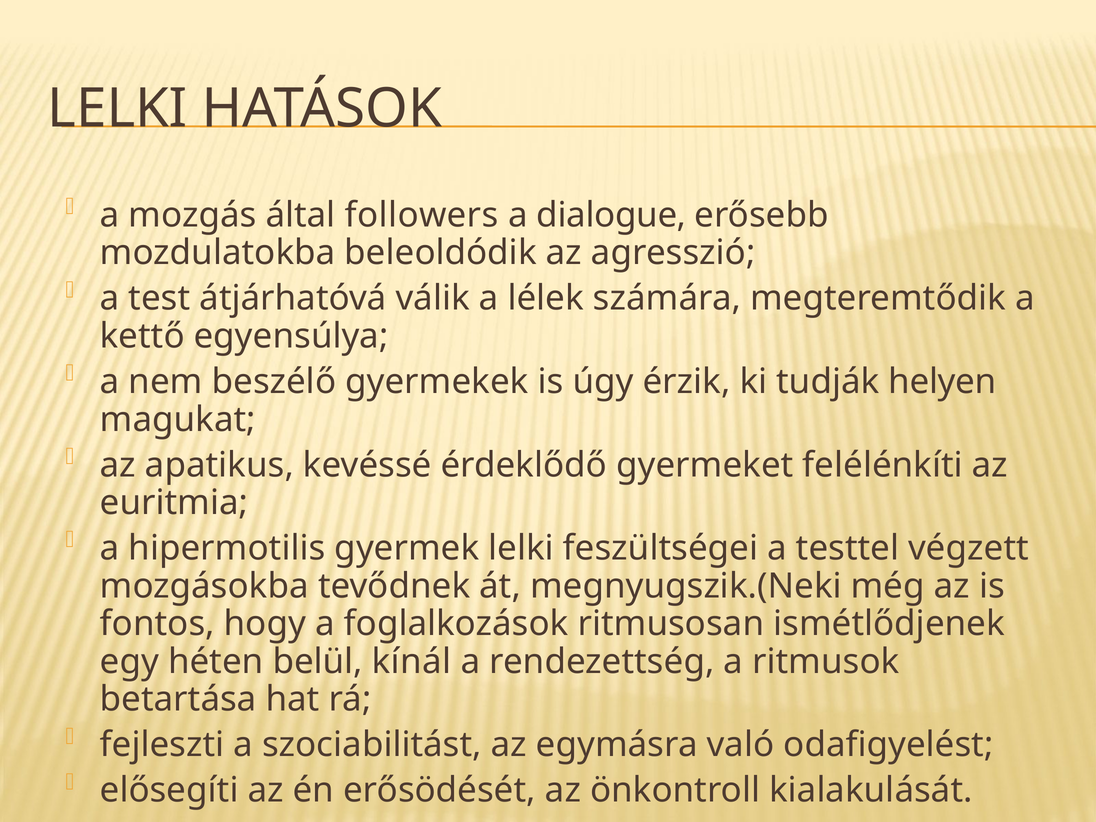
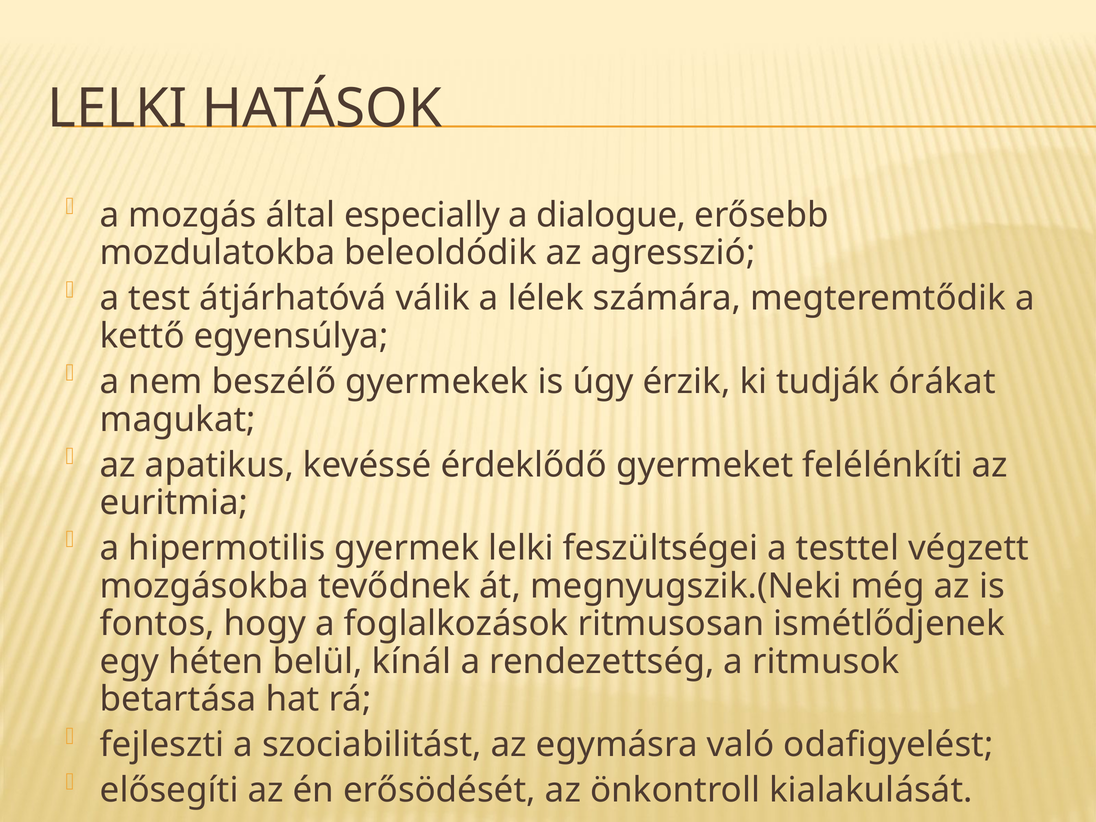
followers: followers -> especially
helyen: helyen -> órákat
